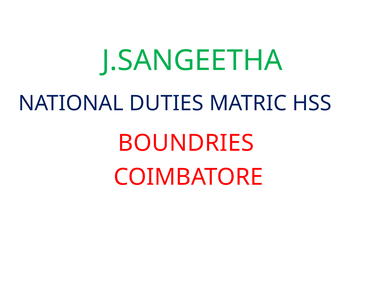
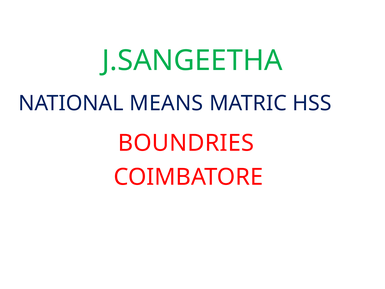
DUTIES: DUTIES -> MEANS
